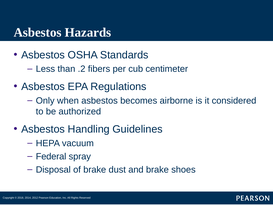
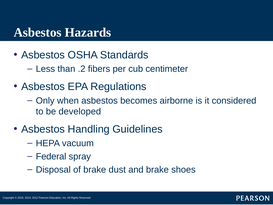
authorized: authorized -> developed
